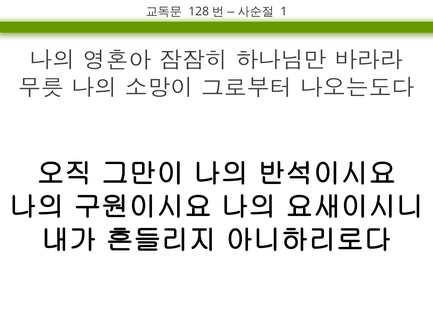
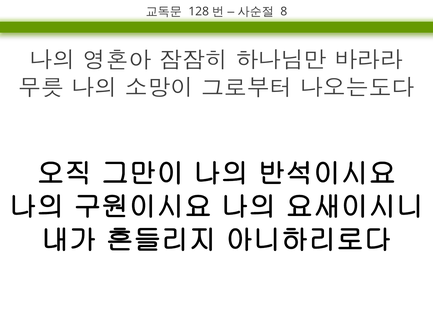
1: 1 -> 8
